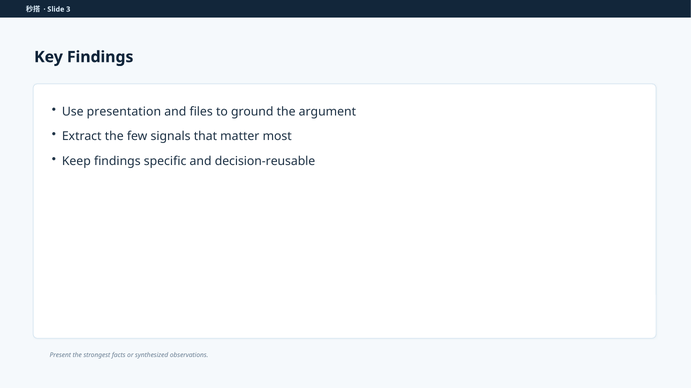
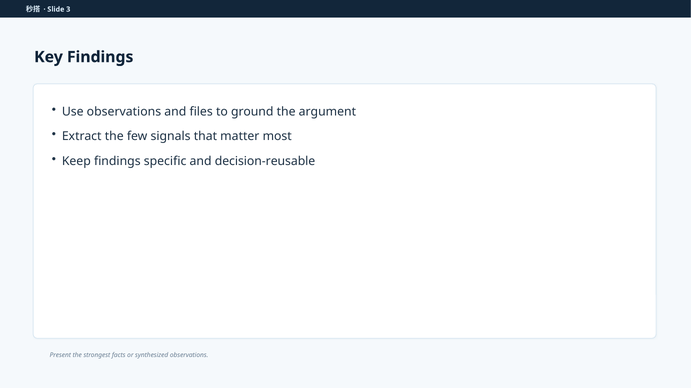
Use presentation: presentation -> observations
